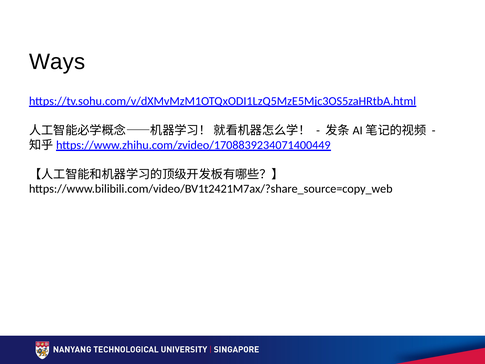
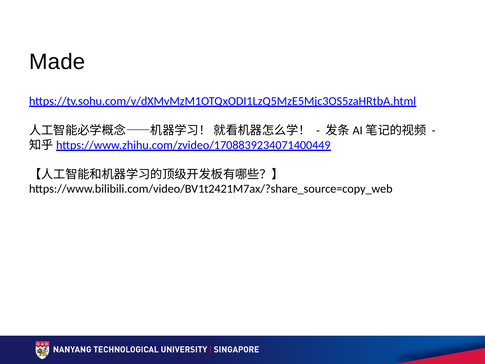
Ways: Ways -> Made
